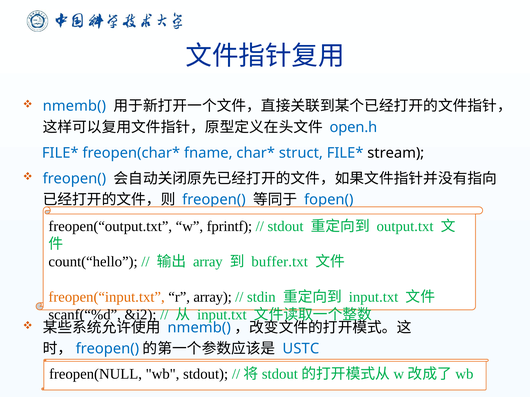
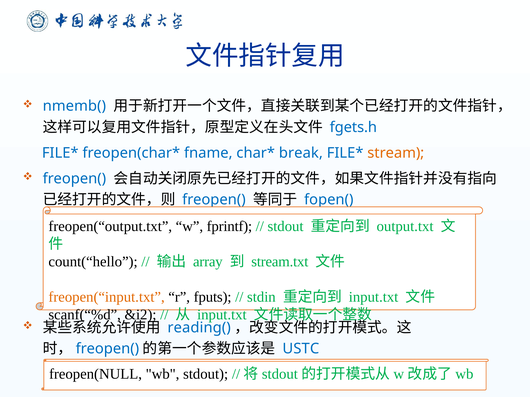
open.h: open.h -> fgets.h
struct: struct -> break
stream colour: black -> orange
buffer.txt: buffer.txt -> stream.txt
r array: array -> fputs
nmemb( at (199, 328): nmemb( -> reading(
